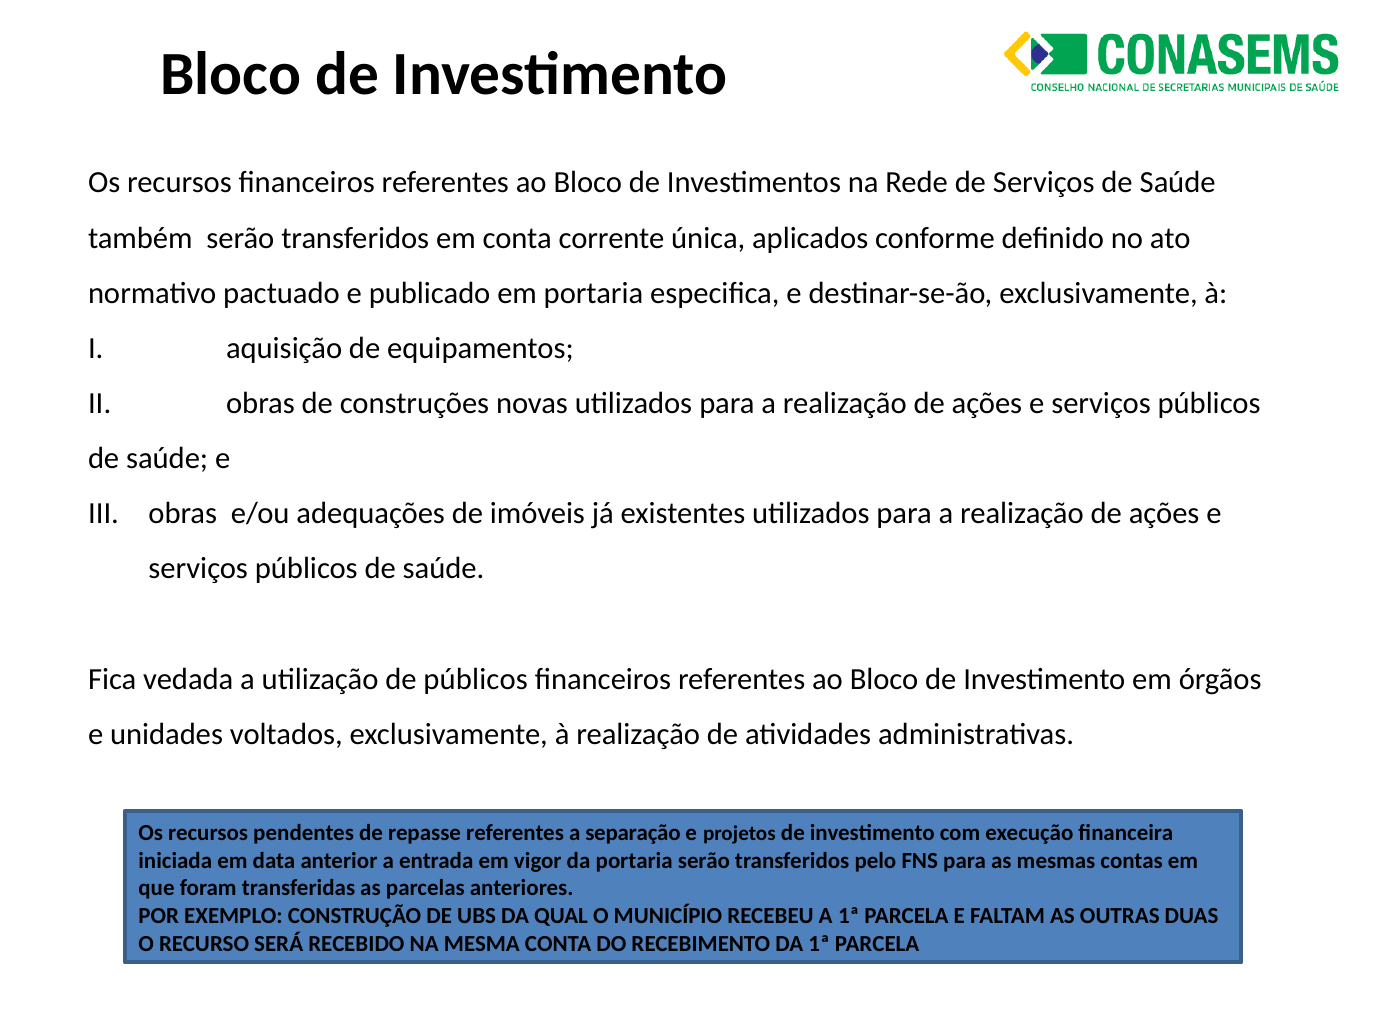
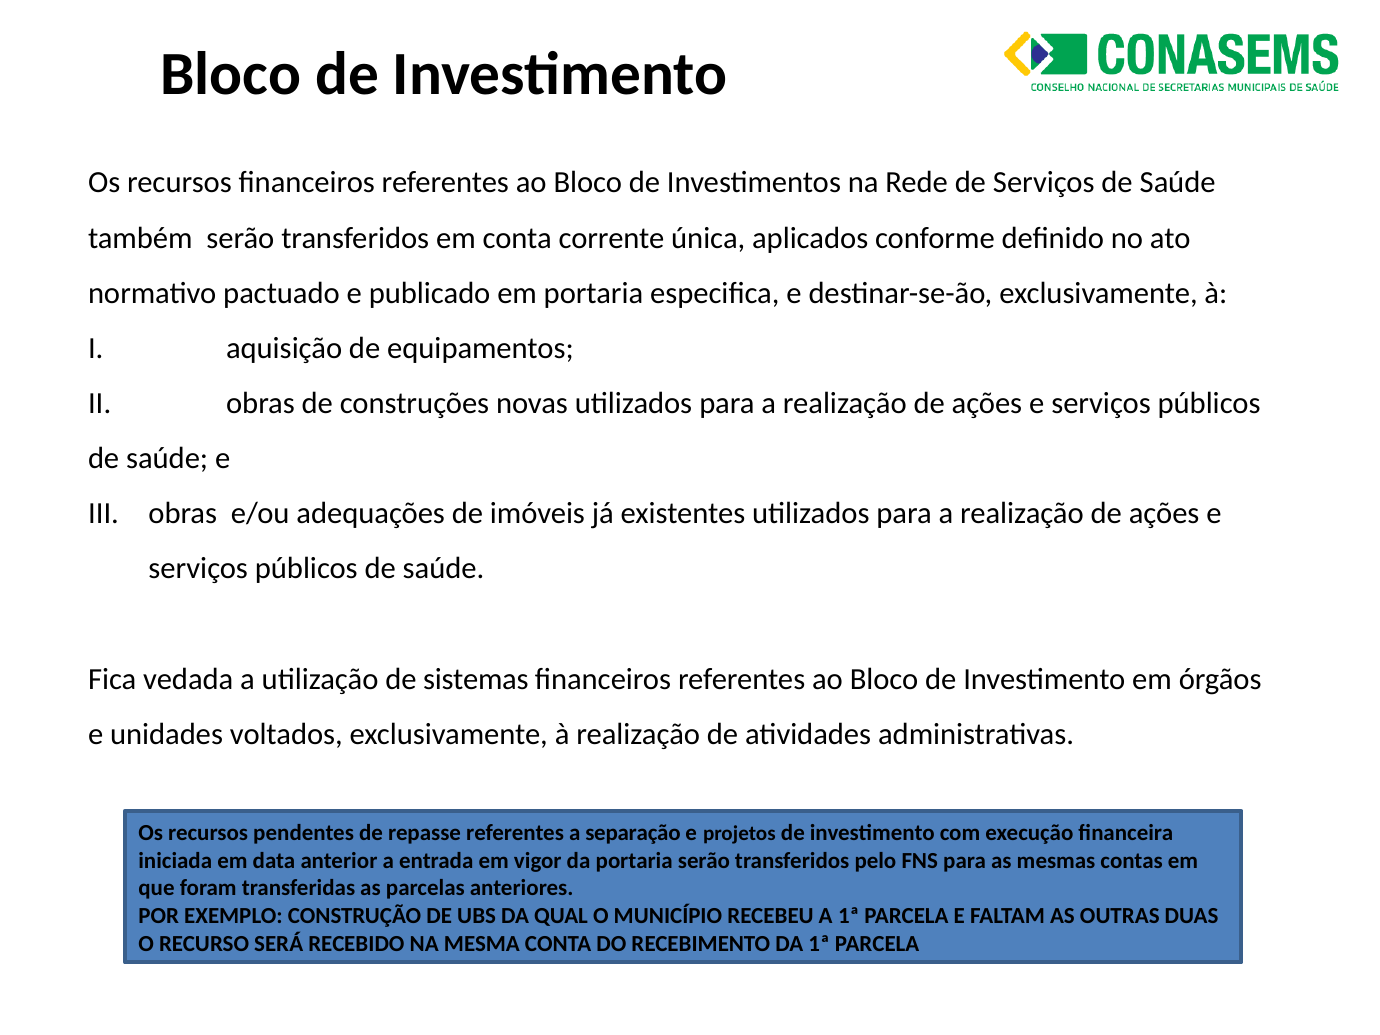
de públicos: públicos -> sistemas
